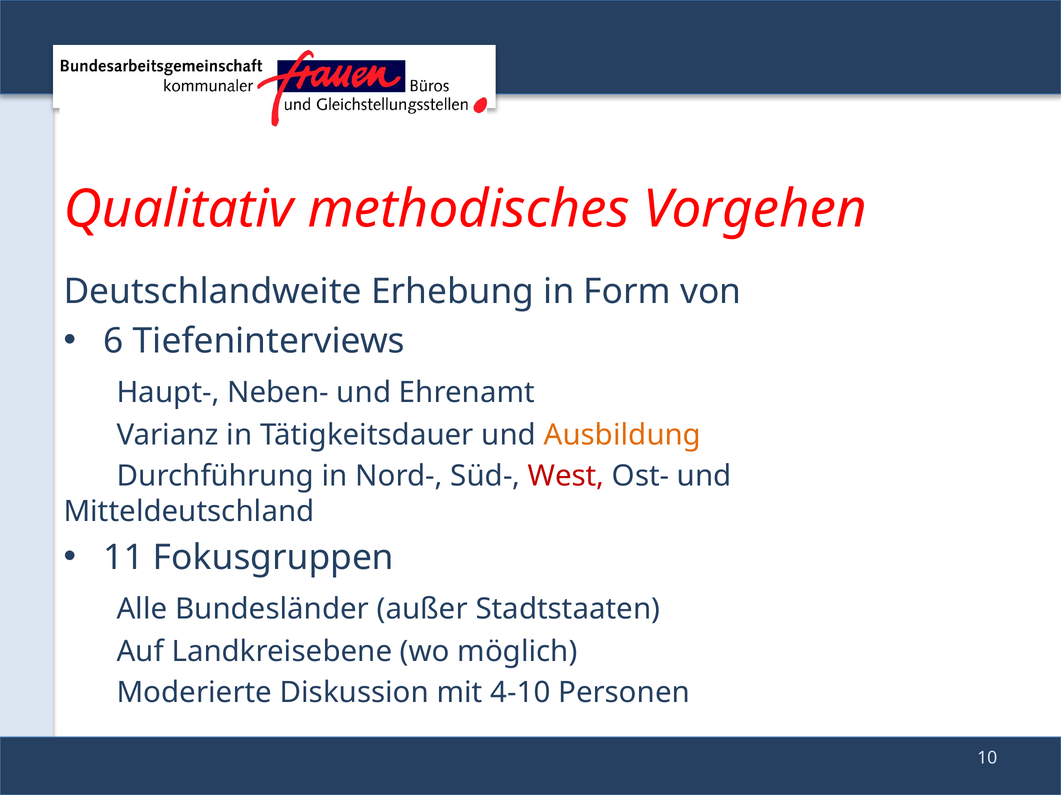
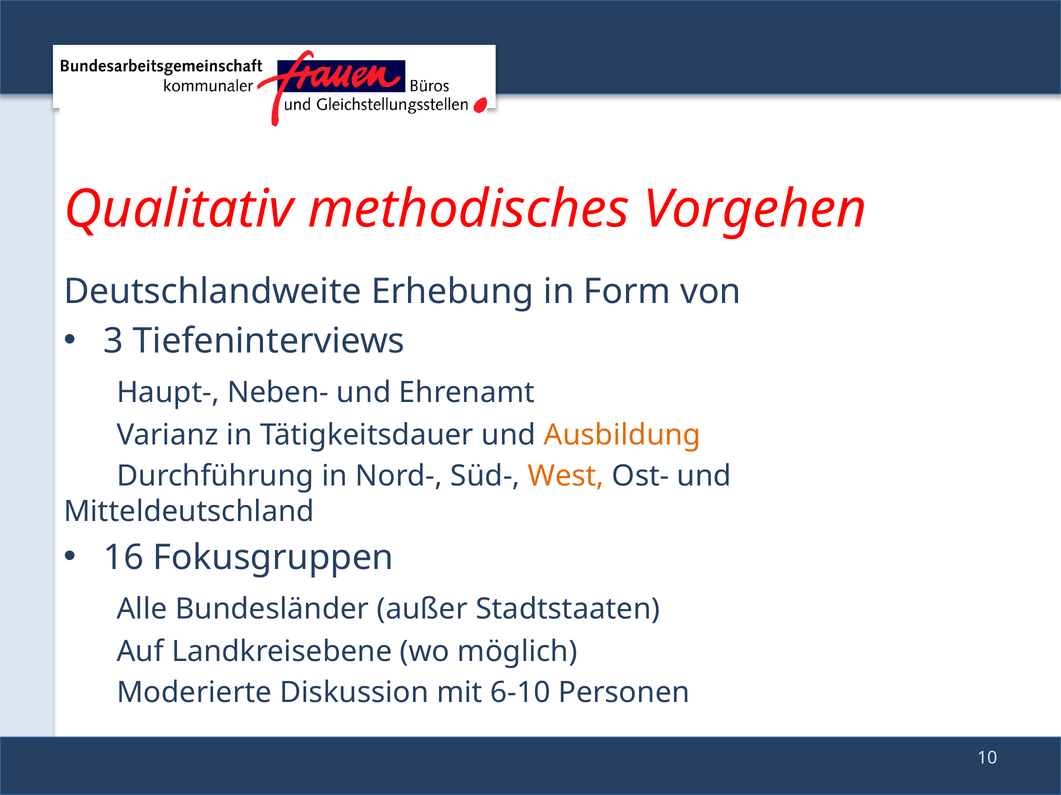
6: 6 -> 3
West colour: red -> orange
11: 11 -> 16
4-10: 4-10 -> 6-10
